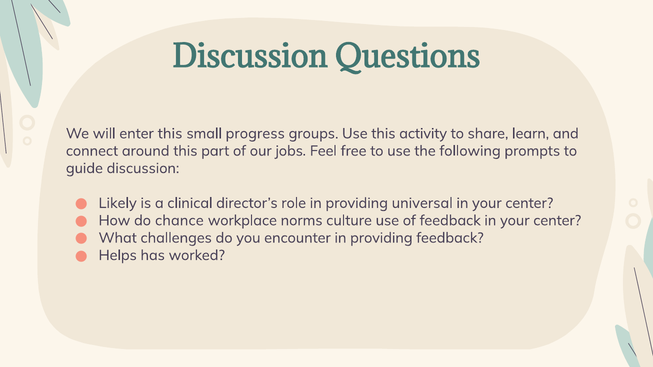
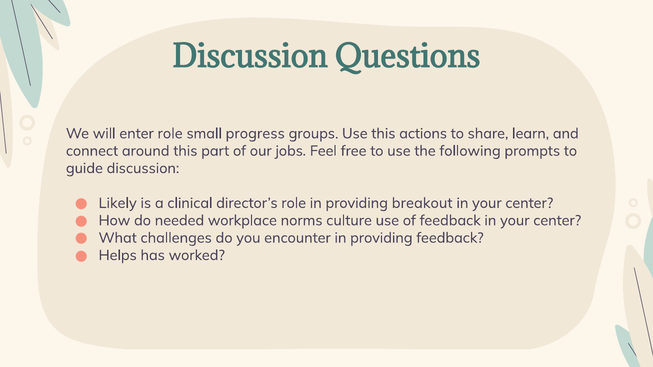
enter this: this -> role
activity: activity -> actions
universal: universal -> breakout
chance: chance -> needed
